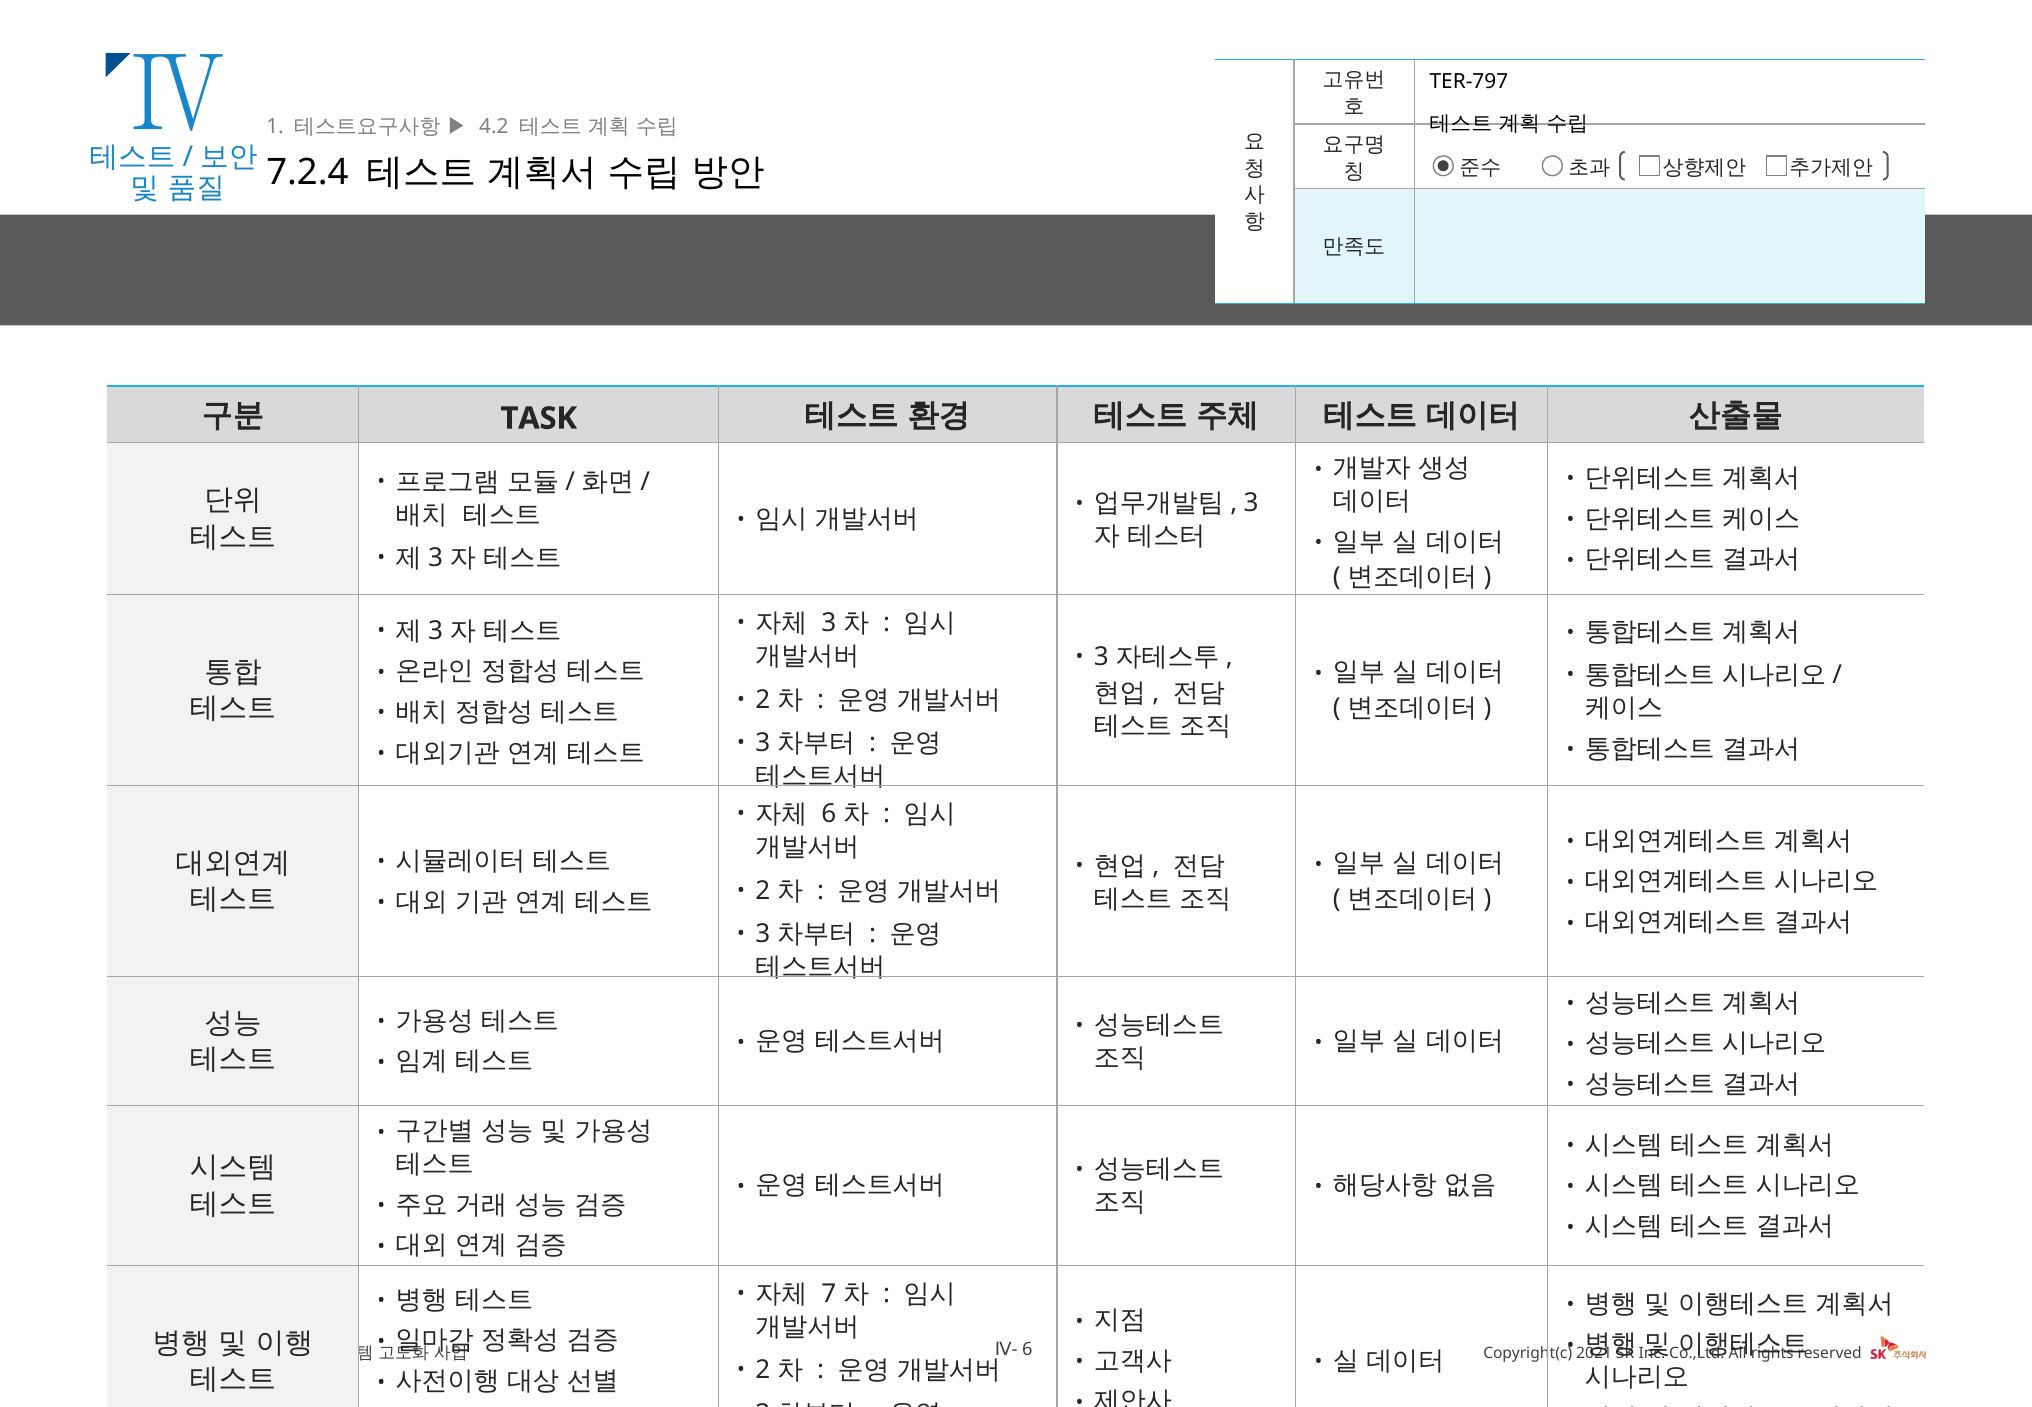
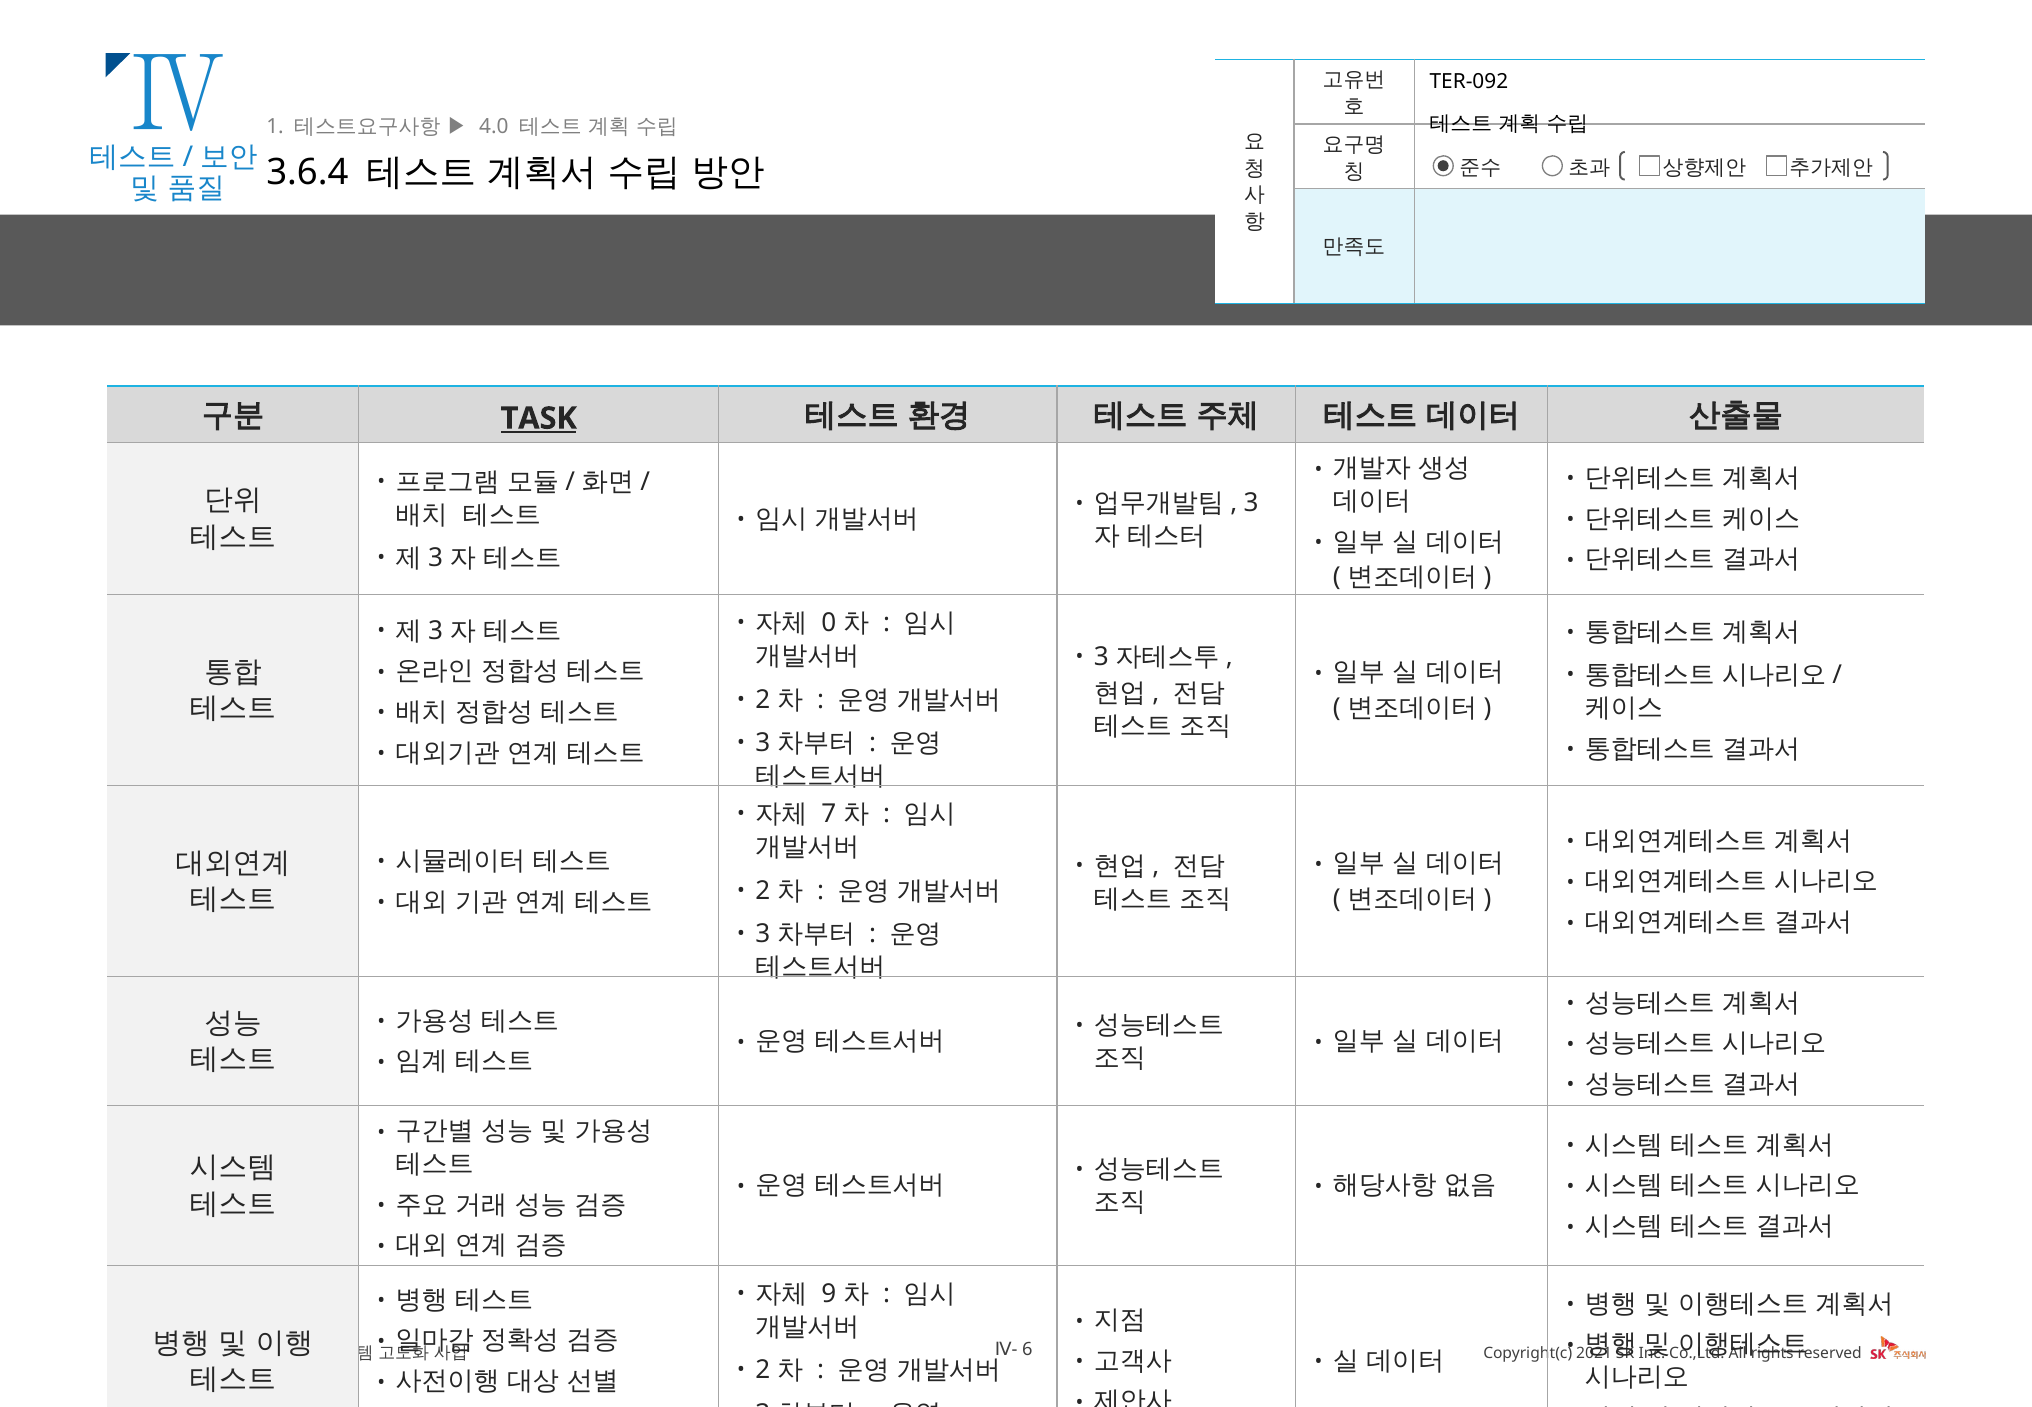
TER-797: TER-797 -> TER-092
4.2: 4.2 -> 4.0
7.2.4: 7.2.4 -> 3.6.4
TASK underline: none -> present
3 at (829, 623): 3 -> 0
6 at (829, 814): 6 -> 7
7: 7 -> 9
